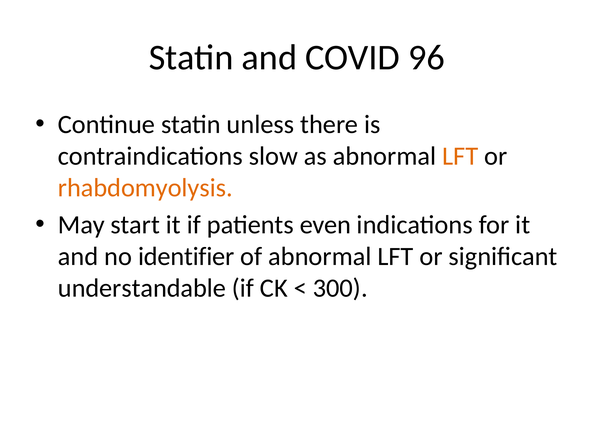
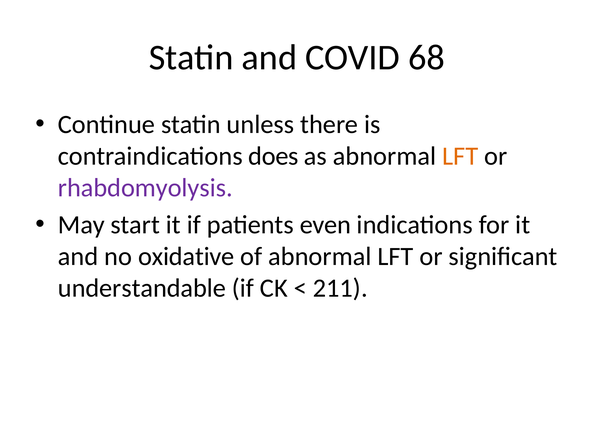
96: 96 -> 68
slow: slow -> does
rhabdomyolysis colour: orange -> purple
identifier: identifier -> oxidative
300: 300 -> 211
